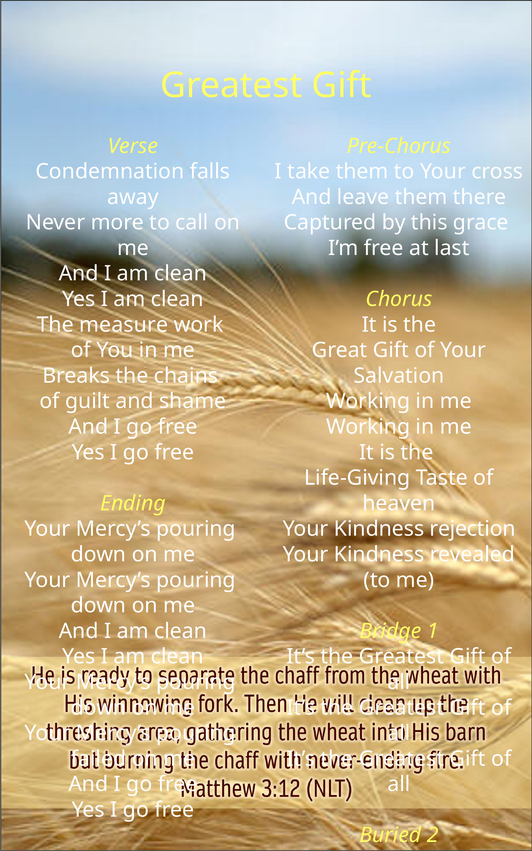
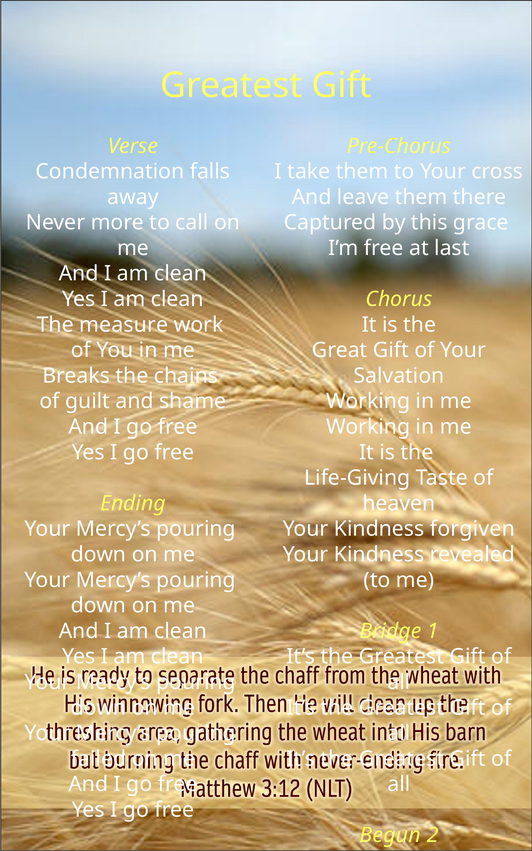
rejection: rejection -> forgiven
Buried: Buried -> Begun
